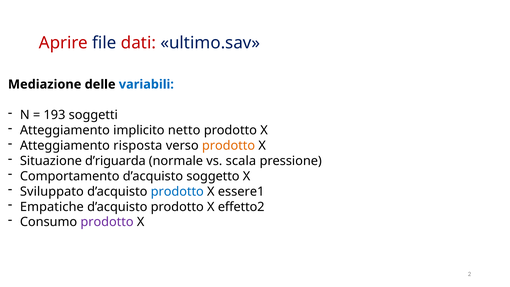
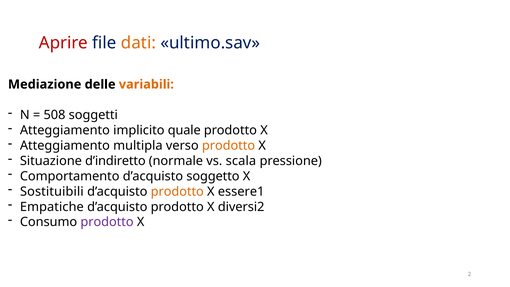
dati colour: red -> orange
variabili colour: blue -> orange
193: 193 -> 508
netto: netto -> quale
risposta: risposta -> multipla
d’riguarda: d’riguarda -> d’indiretto
Sviluppato: Sviluppato -> Sostituibili
prodotto at (177, 191) colour: blue -> orange
effetto2: effetto2 -> diversi2
